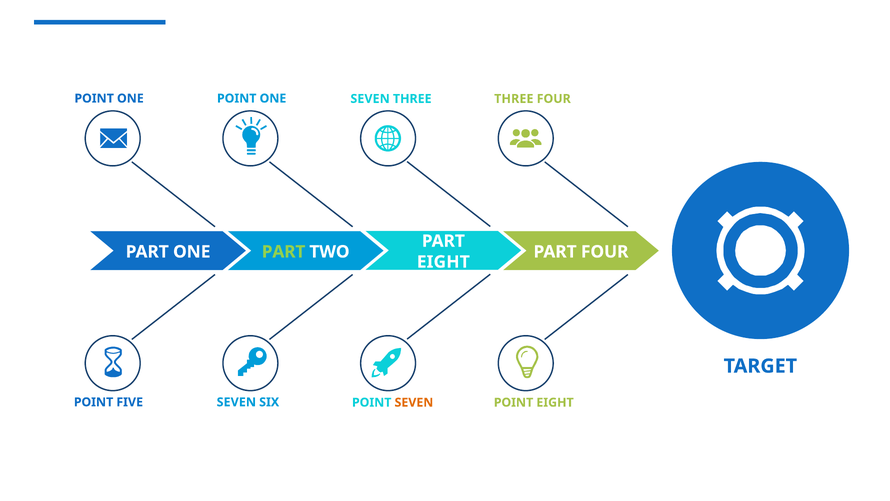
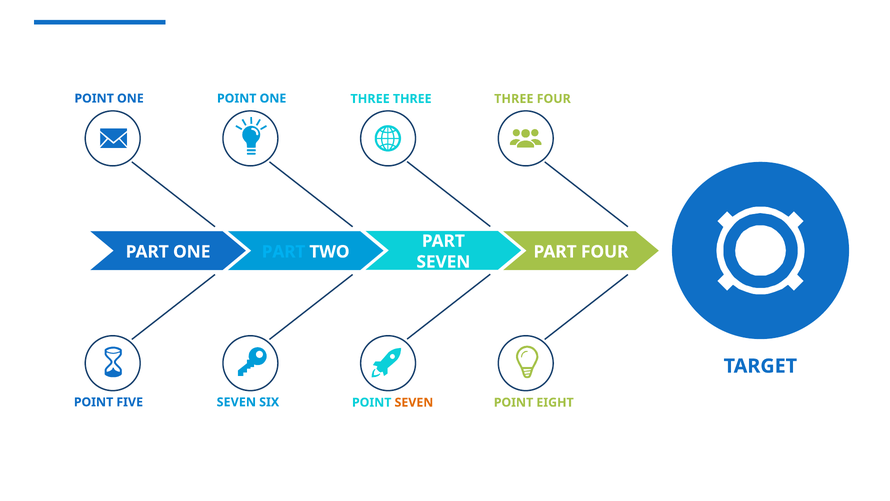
ONE SEVEN: SEVEN -> THREE
PART at (284, 252) colour: light green -> light blue
EIGHT at (443, 262): EIGHT -> SEVEN
